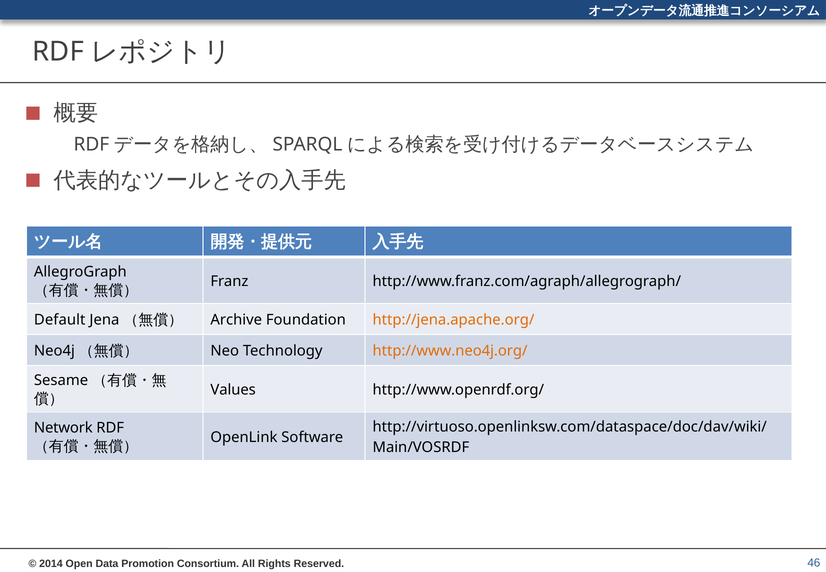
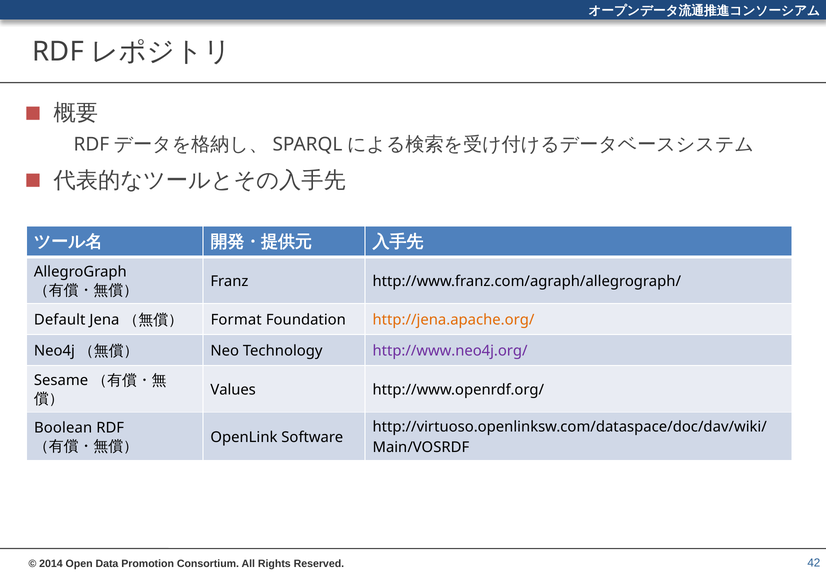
Archive: Archive -> Format
http://www.neo4j.org/ colour: orange -> purple
Network: Network -> Boolean
46: 46 -> 42
